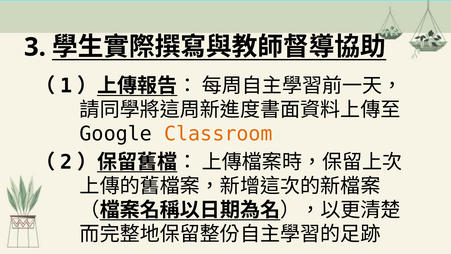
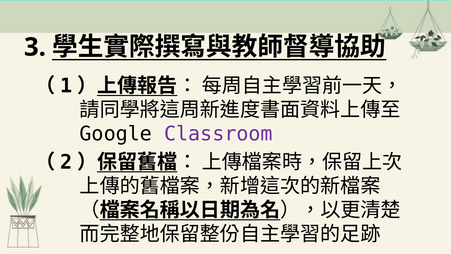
Classroom colour: orange -> purple
